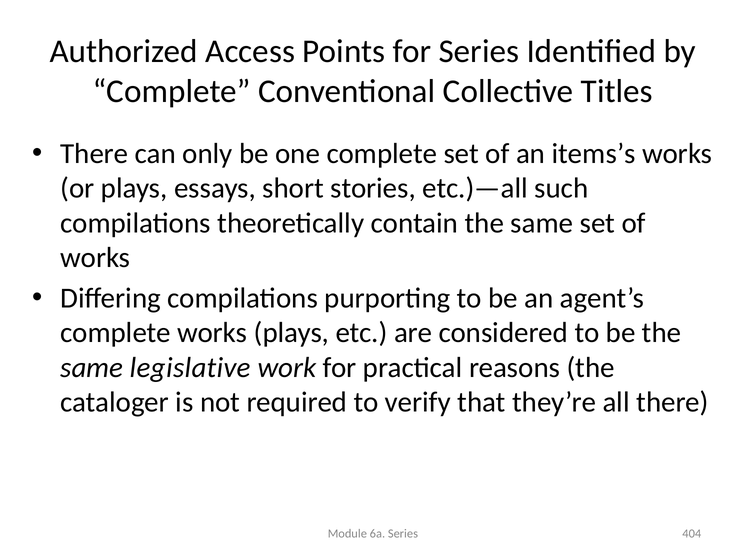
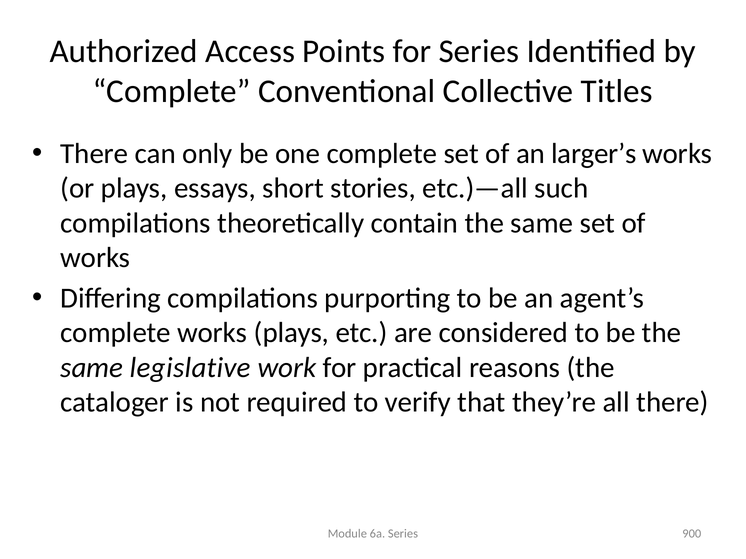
items’s: items’s -> larger’s
404: 404 -> 900
